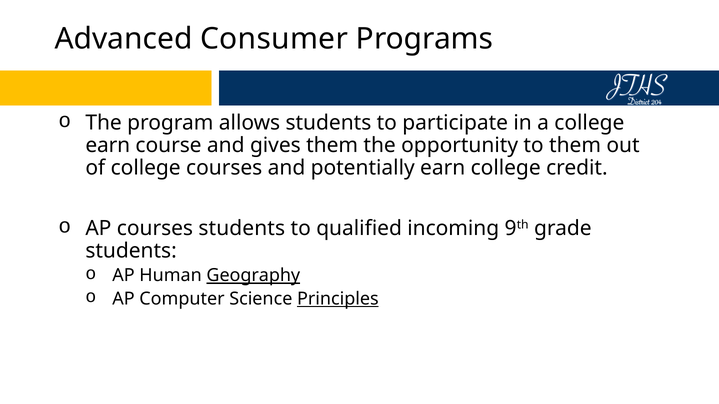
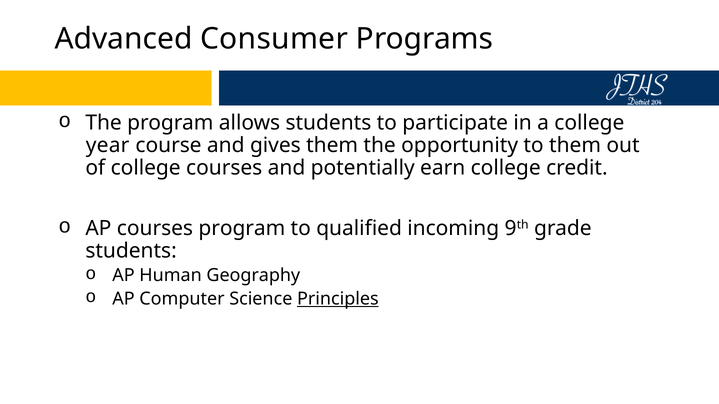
earn at (108, 146): earn -> year
courses students: students -> program
Geography underline: present -> none
